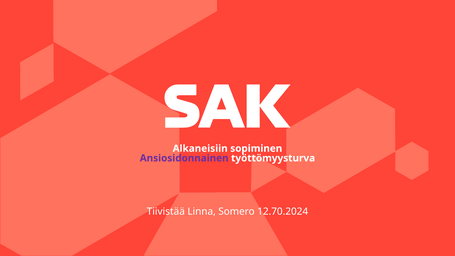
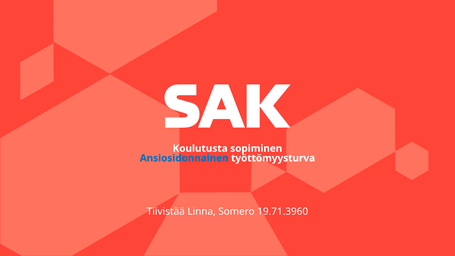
Alkaneisiin: Alkaneisiin -> Koulutusta
Ansiosidonnainen colour: purple -> blue
12.70.2024: 12.70.2024 -> 19.71.3960
